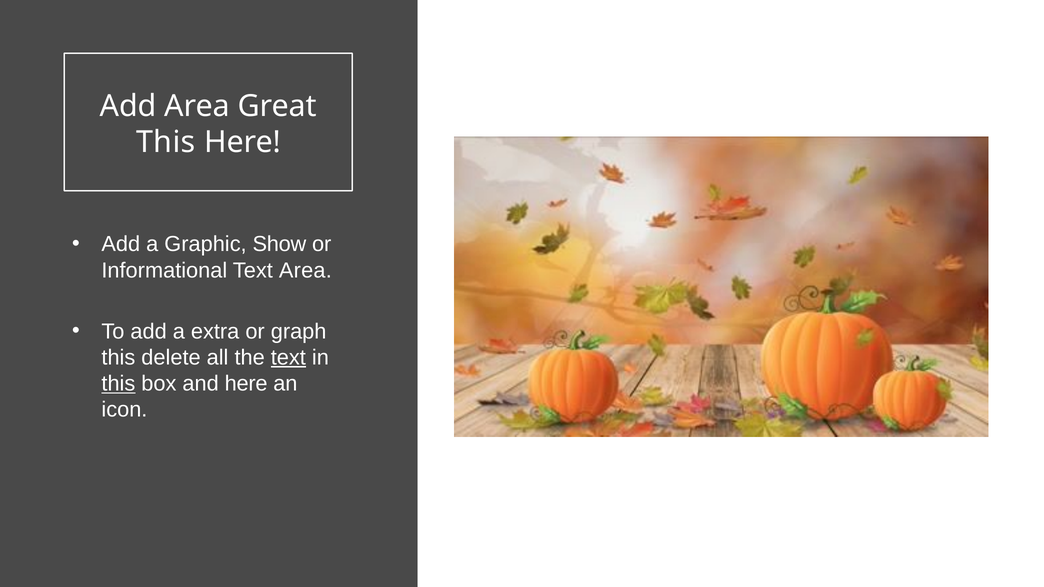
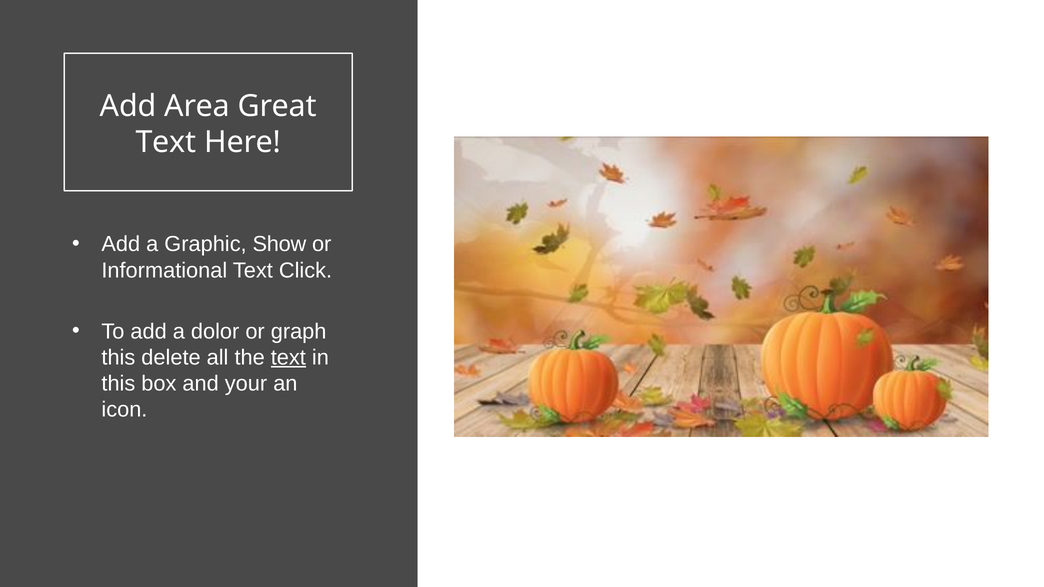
This at (166, 143): This -> Text
Text Area: Area -> Click
extra: extra -> dolor
this at (118, 384) underline: present -> none
and here: here -> your
